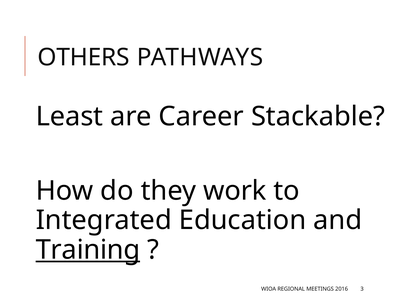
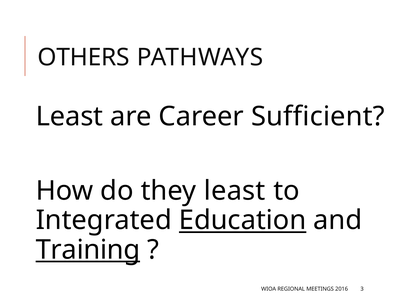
Stackable: Stackable -> Sufficient
they work: work -> least
Education underline: none -> present
